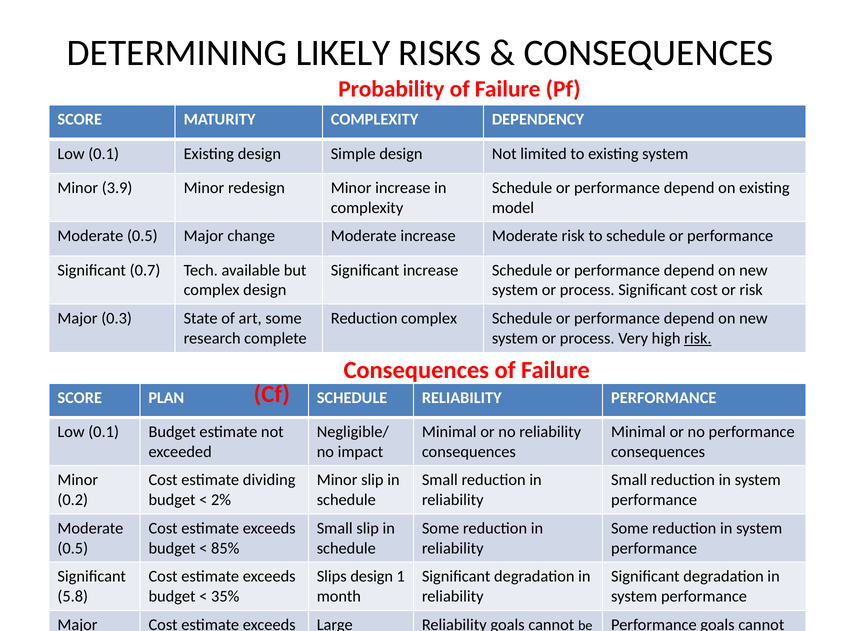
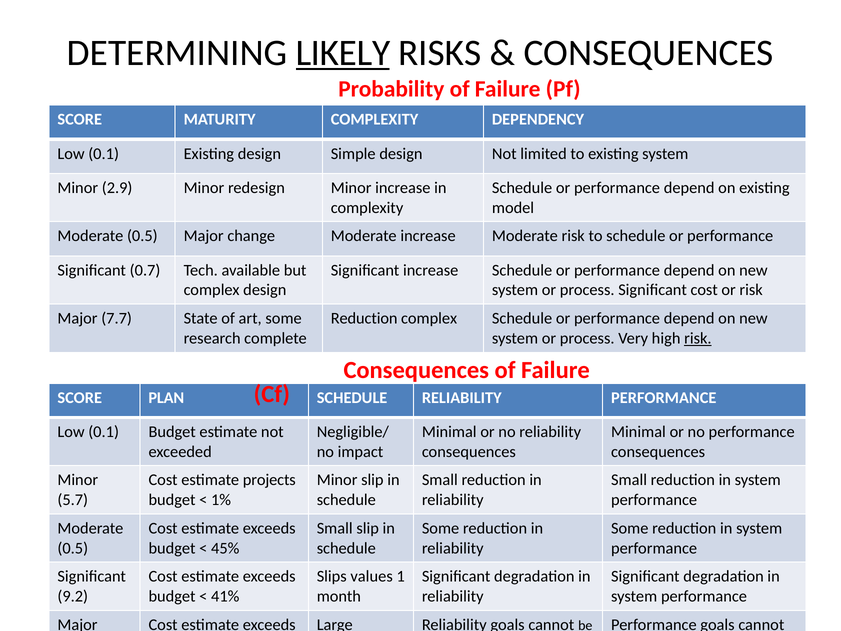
LIKELY underline: none -> present
3.9: 3.9 -> 2.9
0.3: 0.3 -> 7.7
dividing: dividing -> projects
0.2: 0.2 -> 5.7
2%: 2% -> 1%
85%: 85% -> 45%
Slips design: design -> values
5.8: 5.8 -> 9.2
35%: 35% -> 41%
